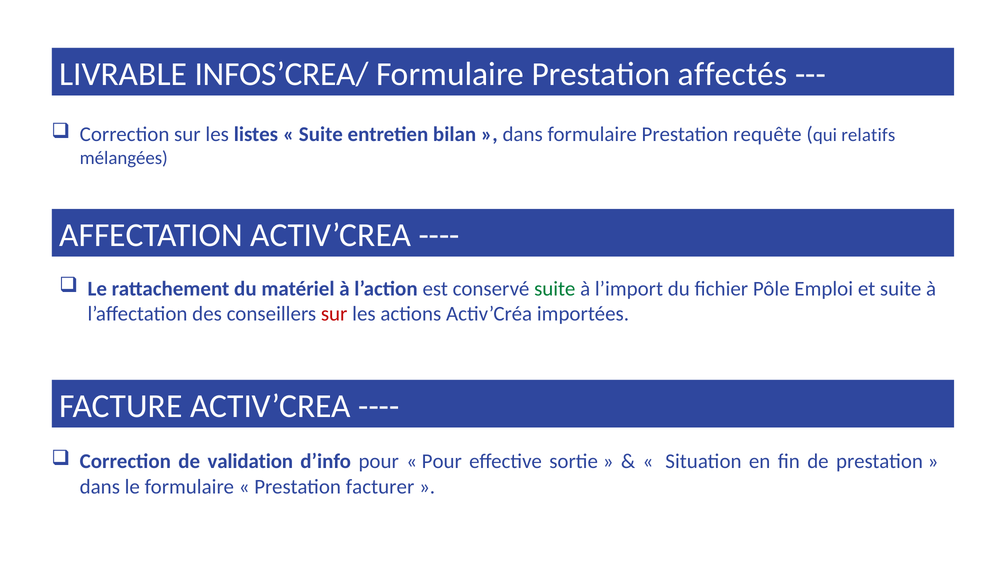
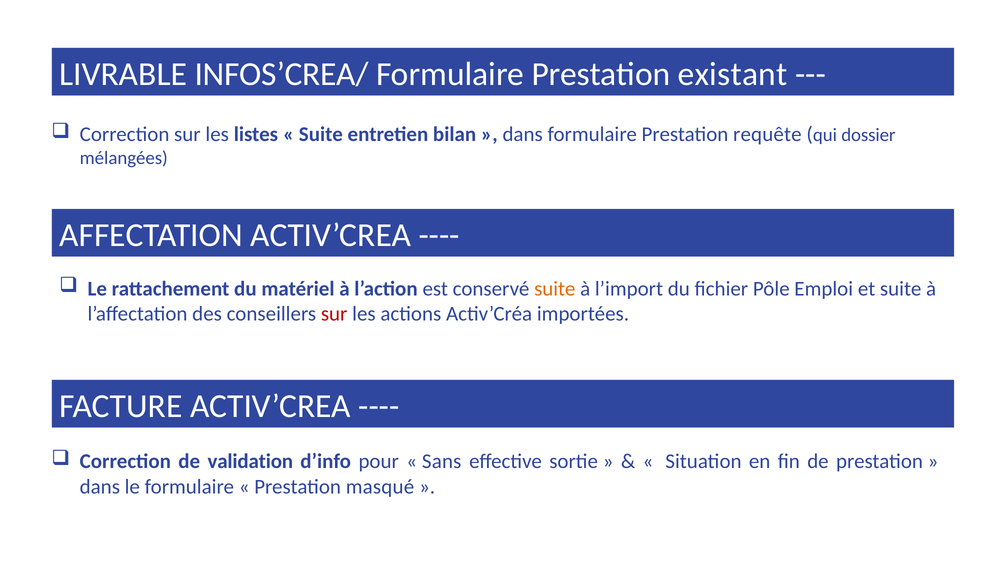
affectés: affectés -> existant
relatifs: relatifs -> dossier
suite at (555, 289) colour: green -> orange
Pour at (442, 461): Pour -> Sans
facturer: facturer -> masqué
